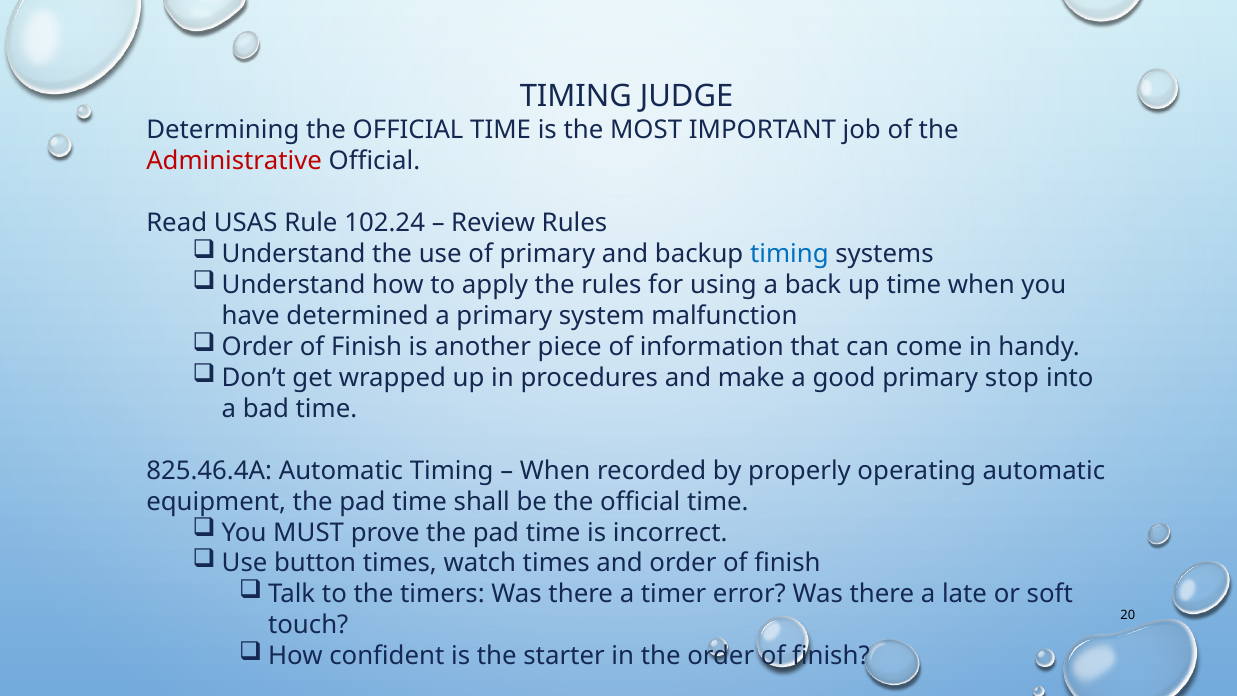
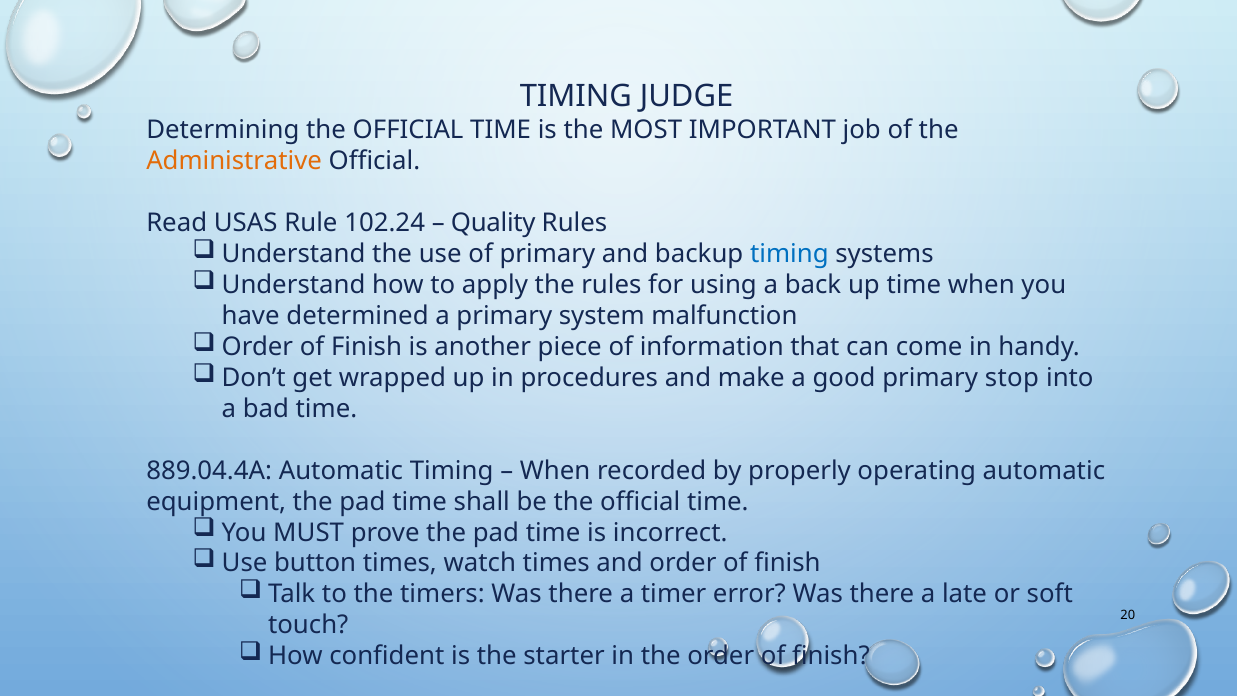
Administrative colour: red -> orange
Review: Review -> Quality
825.46.4A: 825.46.4A -> 889.04.4A
